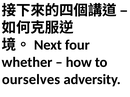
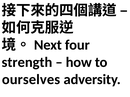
whether: whether -> strength
